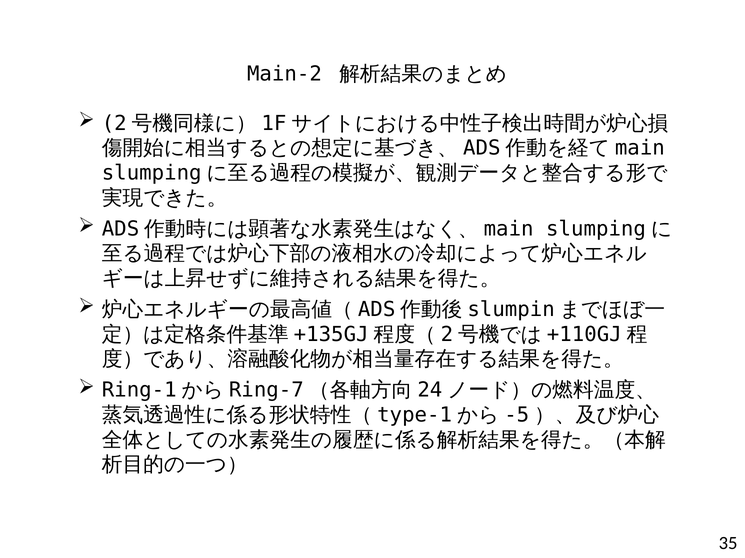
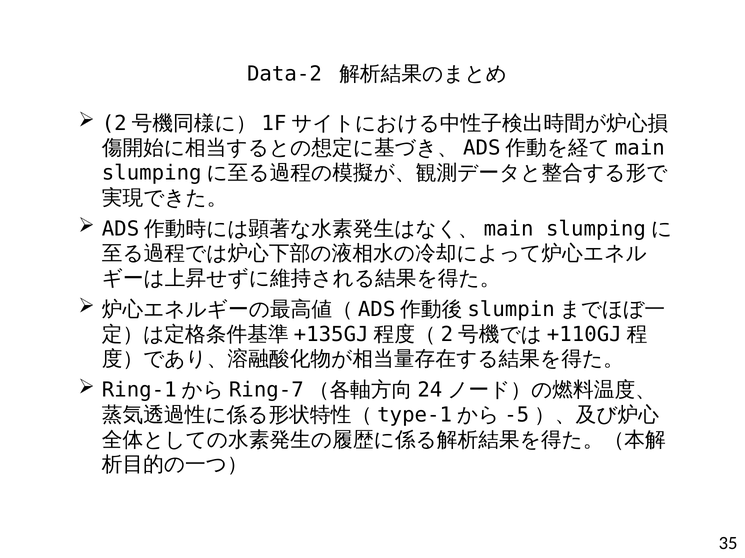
Main-2: Main-2 -> Data-2
